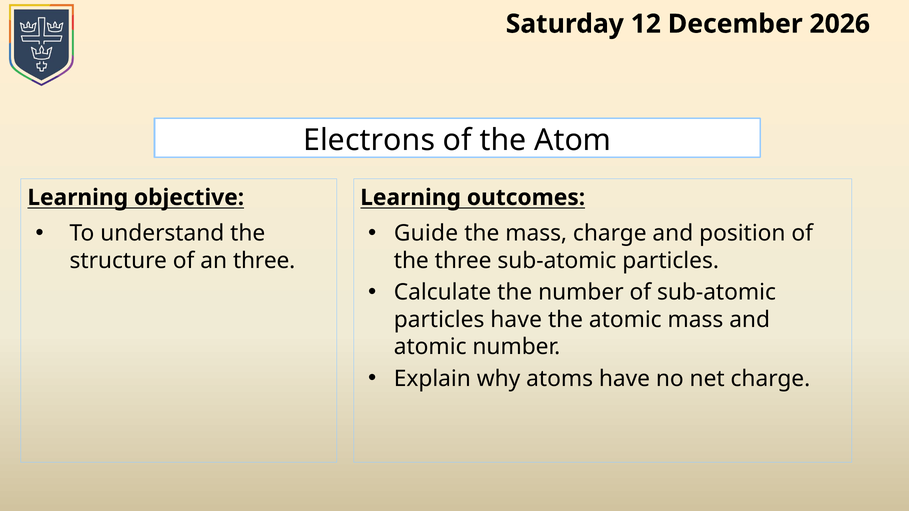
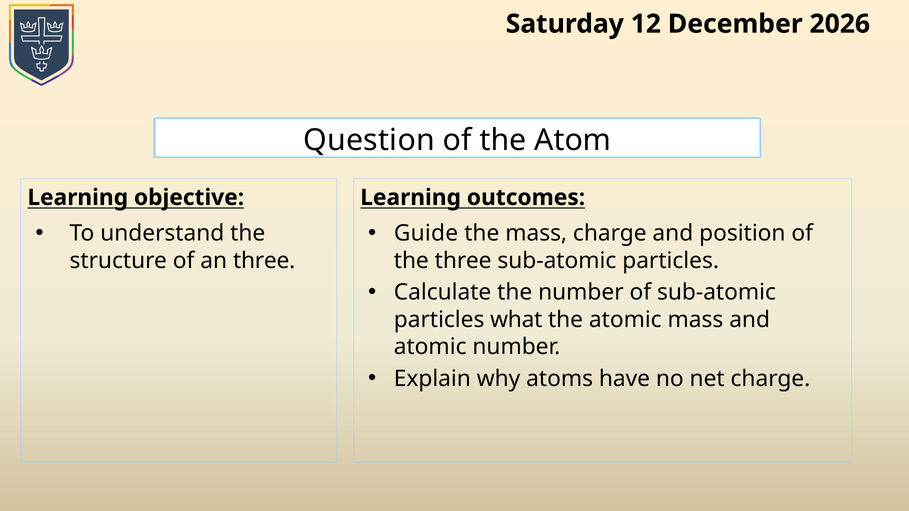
Electrons: Electrons -> Question
particles have: have -> what
